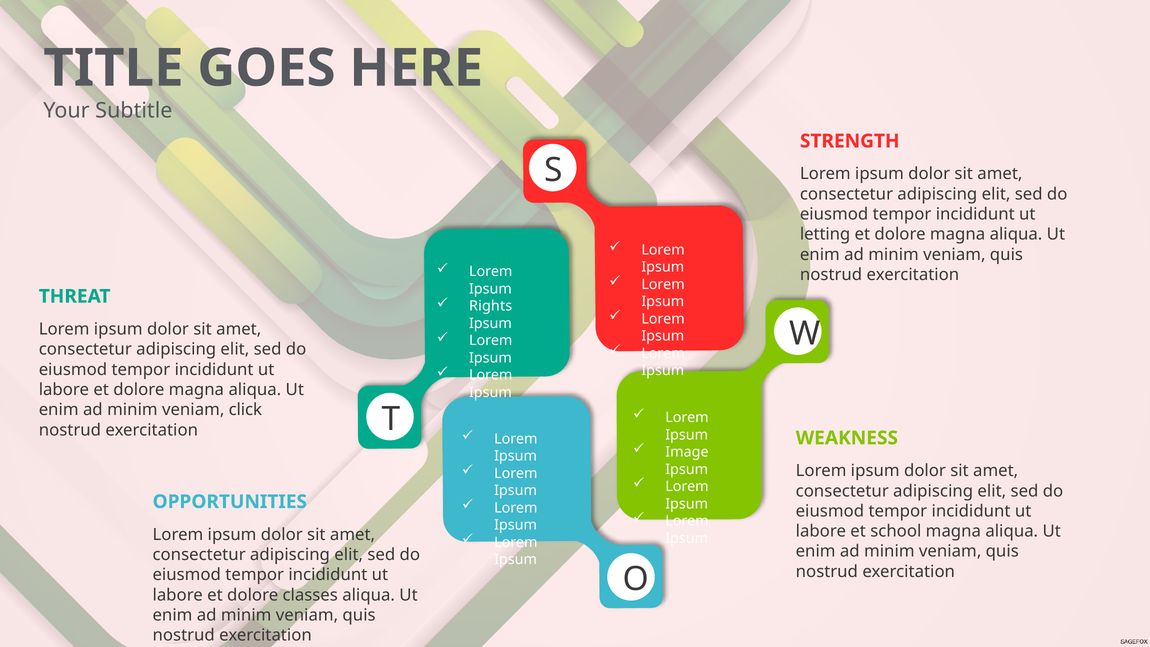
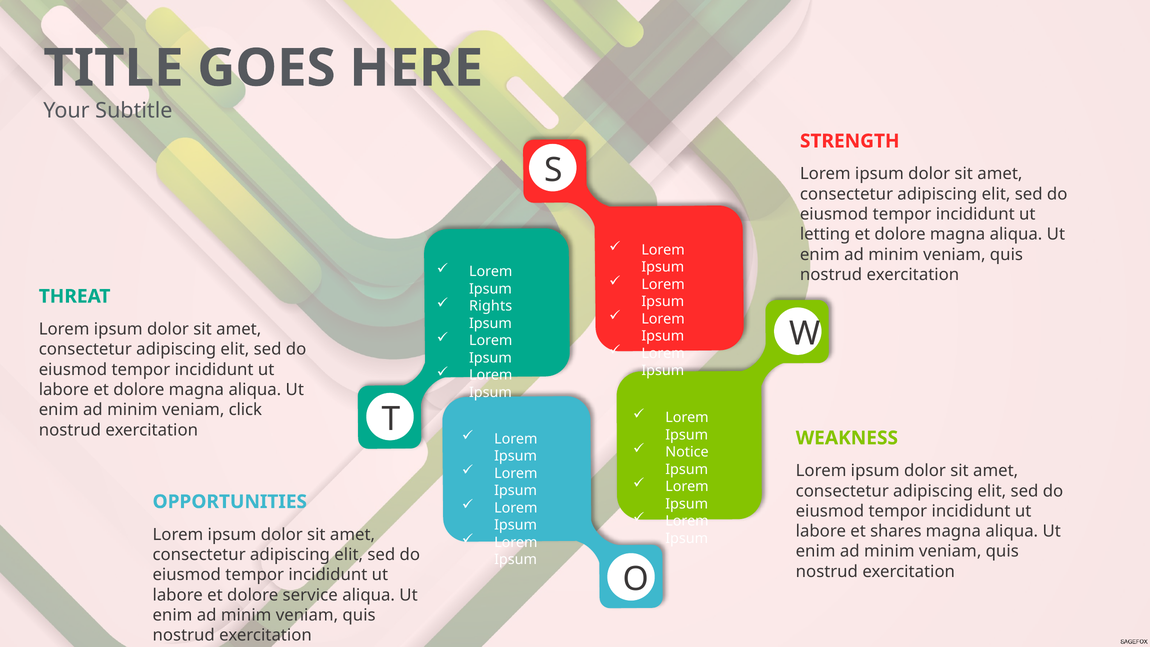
Image: Image -> Notice
school: school -> shares
classes: classes -> service
